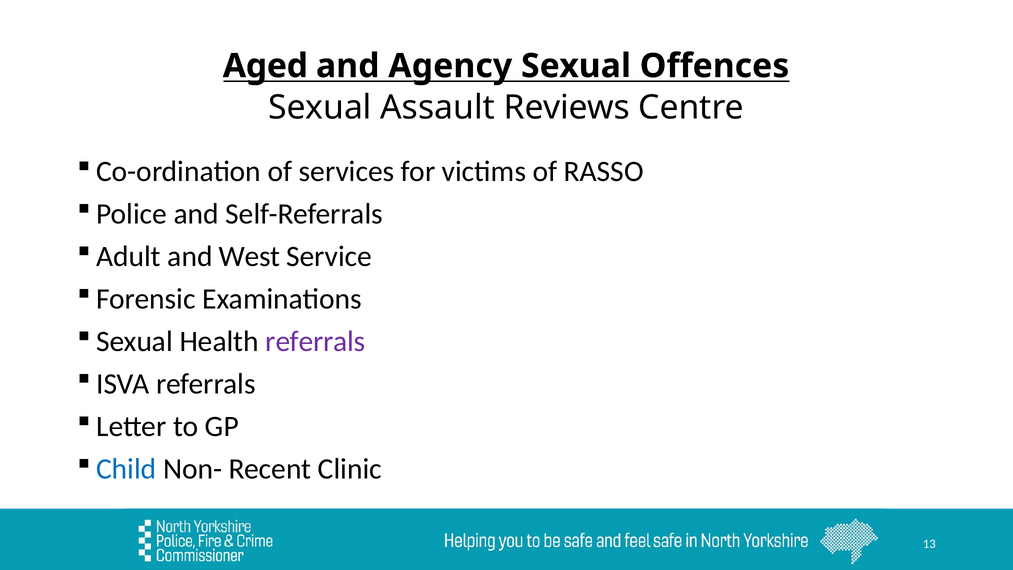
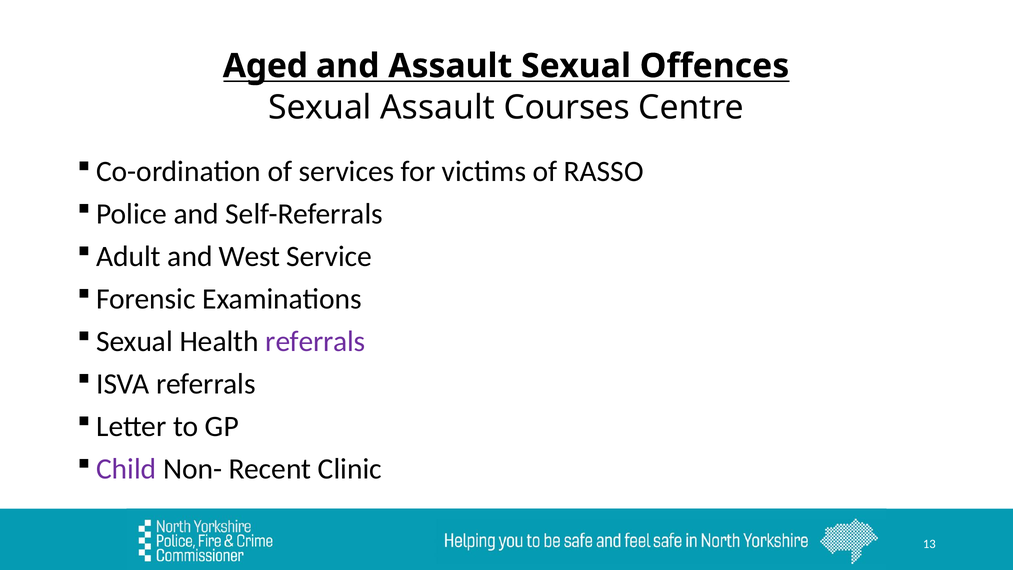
and Agency: Agency -> Assault
Reviews: Reviews -> Courses
Child colour: blue -> purple
